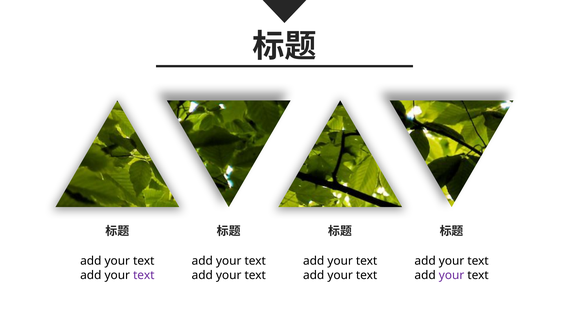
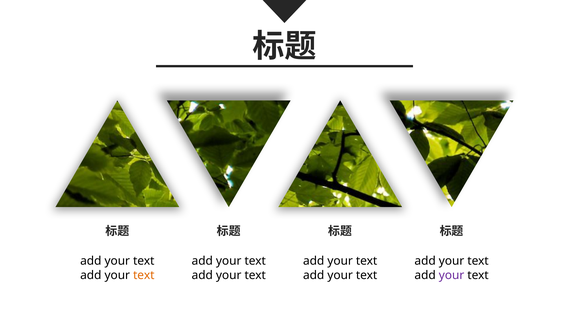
text at (144, 275) colour: purple -> orange
